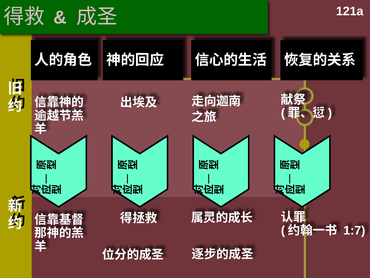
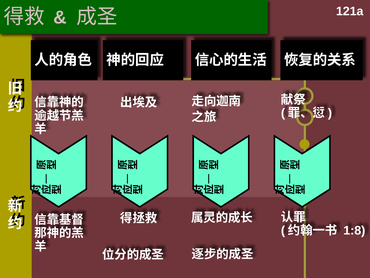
1:7: 1:7 -> 1:8
